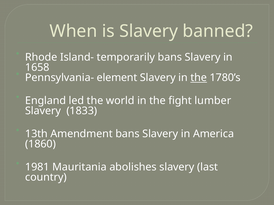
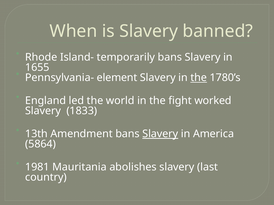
1658: 1658 -> 1655
lumber: lumber -> worked
Slavery at (160, 134) underline: none -> present
1860: 1860 -> 5864
